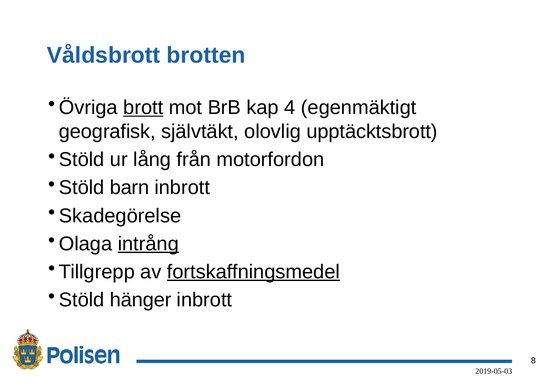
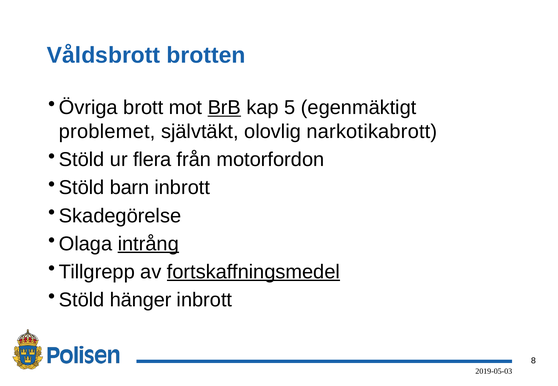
brott underline: present -> none
BrB underline: none -> present
4: 4 -> 5
geografisk: geografisk -> problemet
upptäcktsbrott: upptäcktsbrott -> narkotikabrott
lång: lång -> flera
